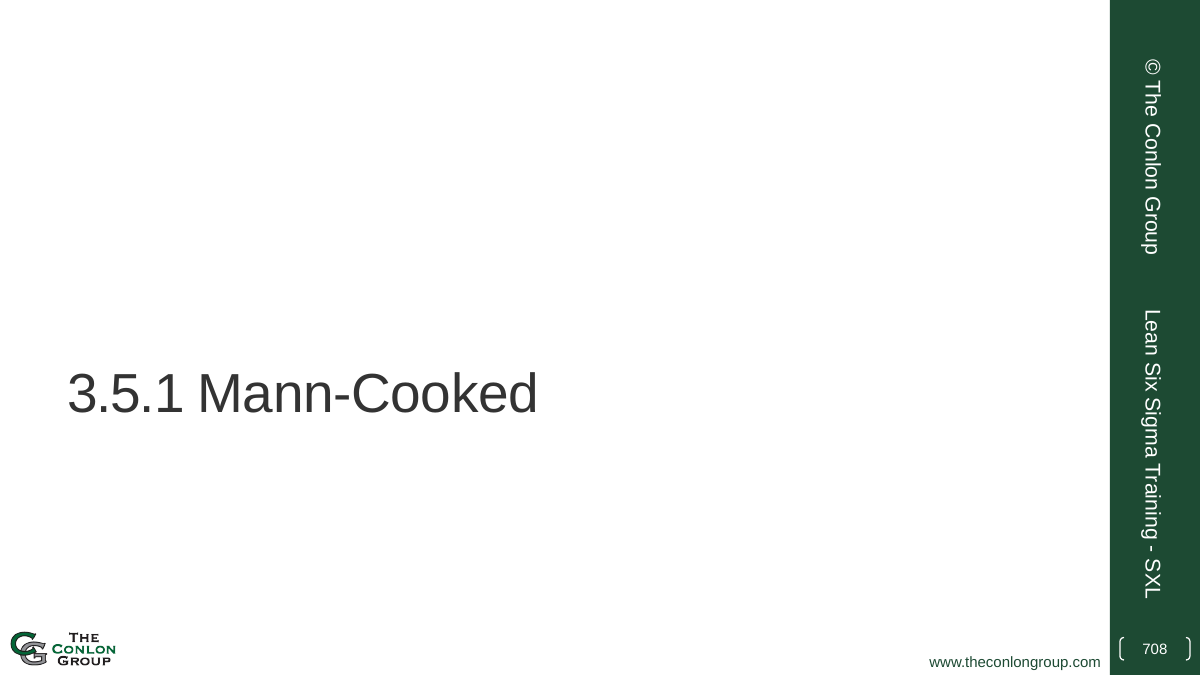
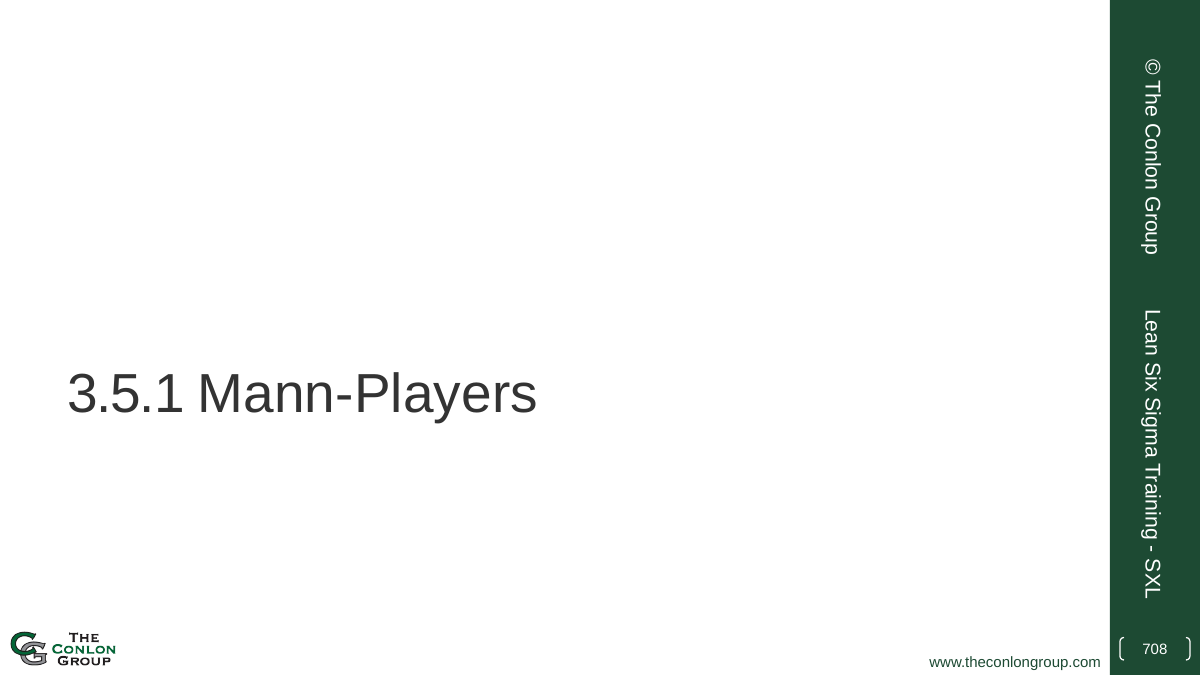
Mann-Cooked: Mann-Cooked -> Mann-Players
